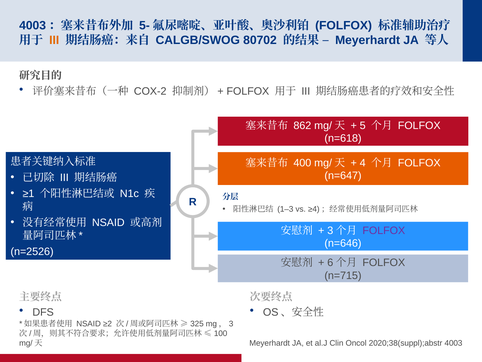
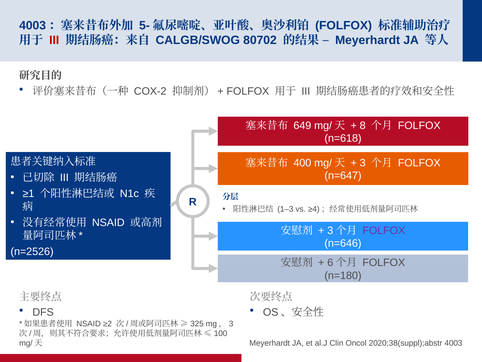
III at (54, 40) colour: orange -> red
862: 862 -> 649
5: 5 -> 8
4: 4 -> 3
n=715: n=715 -> n=180
